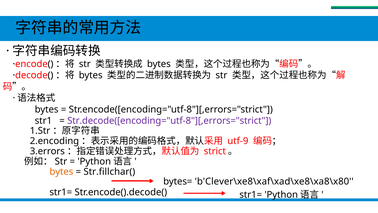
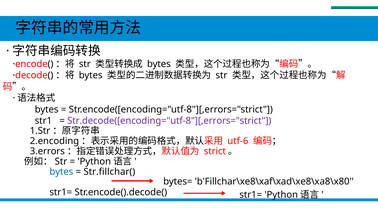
utf-9: utf-9 -> utf-6
bytes at (61, 171) colour: orange -> blue
b'Clever\xe8\xaf\xad\xe8\xa8\x80: b'Clever\xe8\xaf\xad\xe8\xa8\x80 -> b'Fillchar\xe8\xaf\xad\xe8\xa8\x80
